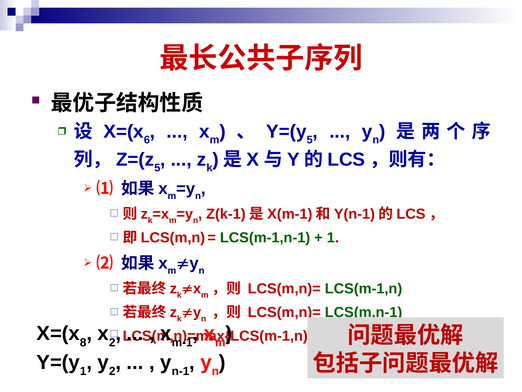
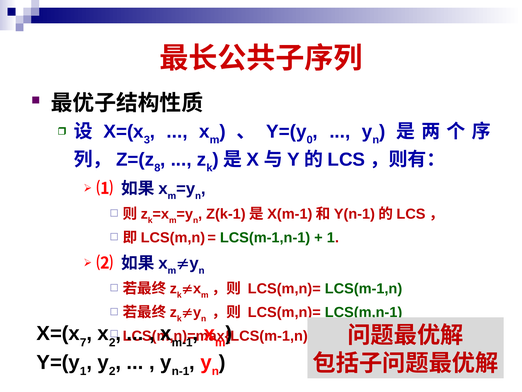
6: 6 -> 3
5 at (310, 140): 5 -> 0
5 at (157, 168): 5 -> 8
8: 8 -> 7
